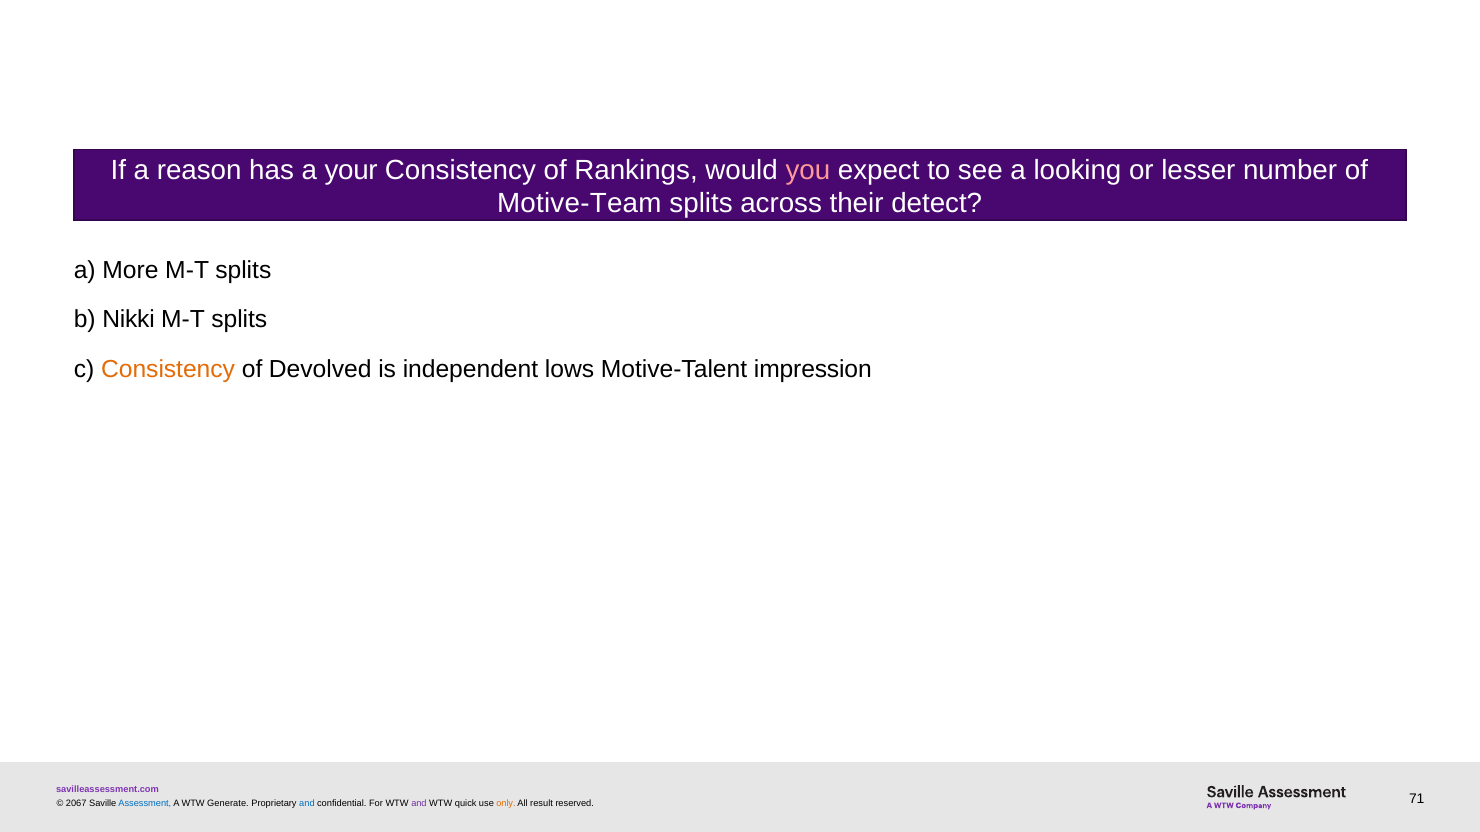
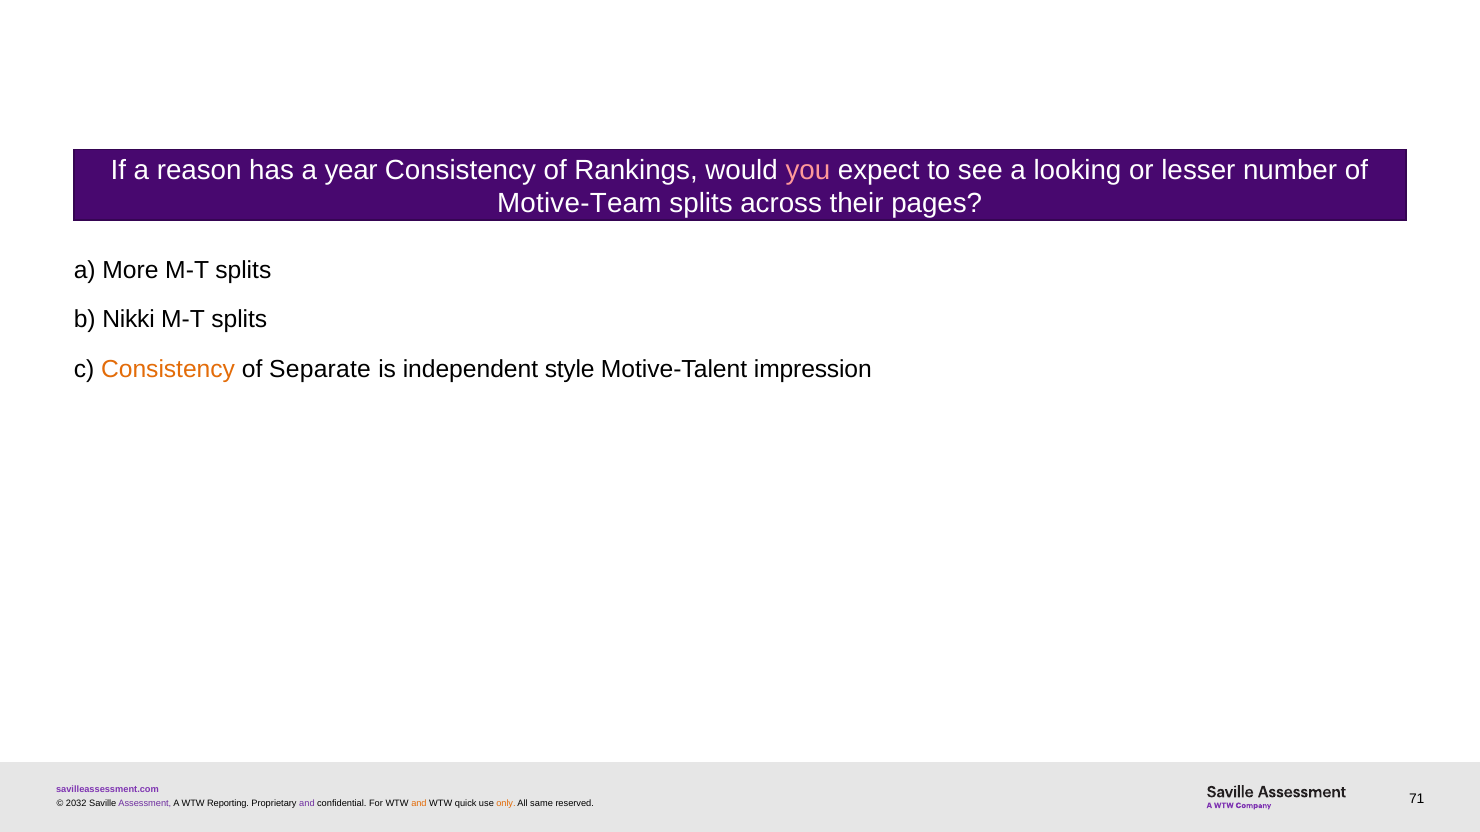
your: your -> year
detect: detect -> pages
Devolved: Devolved -> Separate
lows: lows -> style
2067: 2067 -> 2032
Assessment colour: blue -> purple
Generate: Generate -> Reporting
and at (307, 804) colour: blue -> purple
and at (419, 804) colour: purple -> orange
result: result -> same
